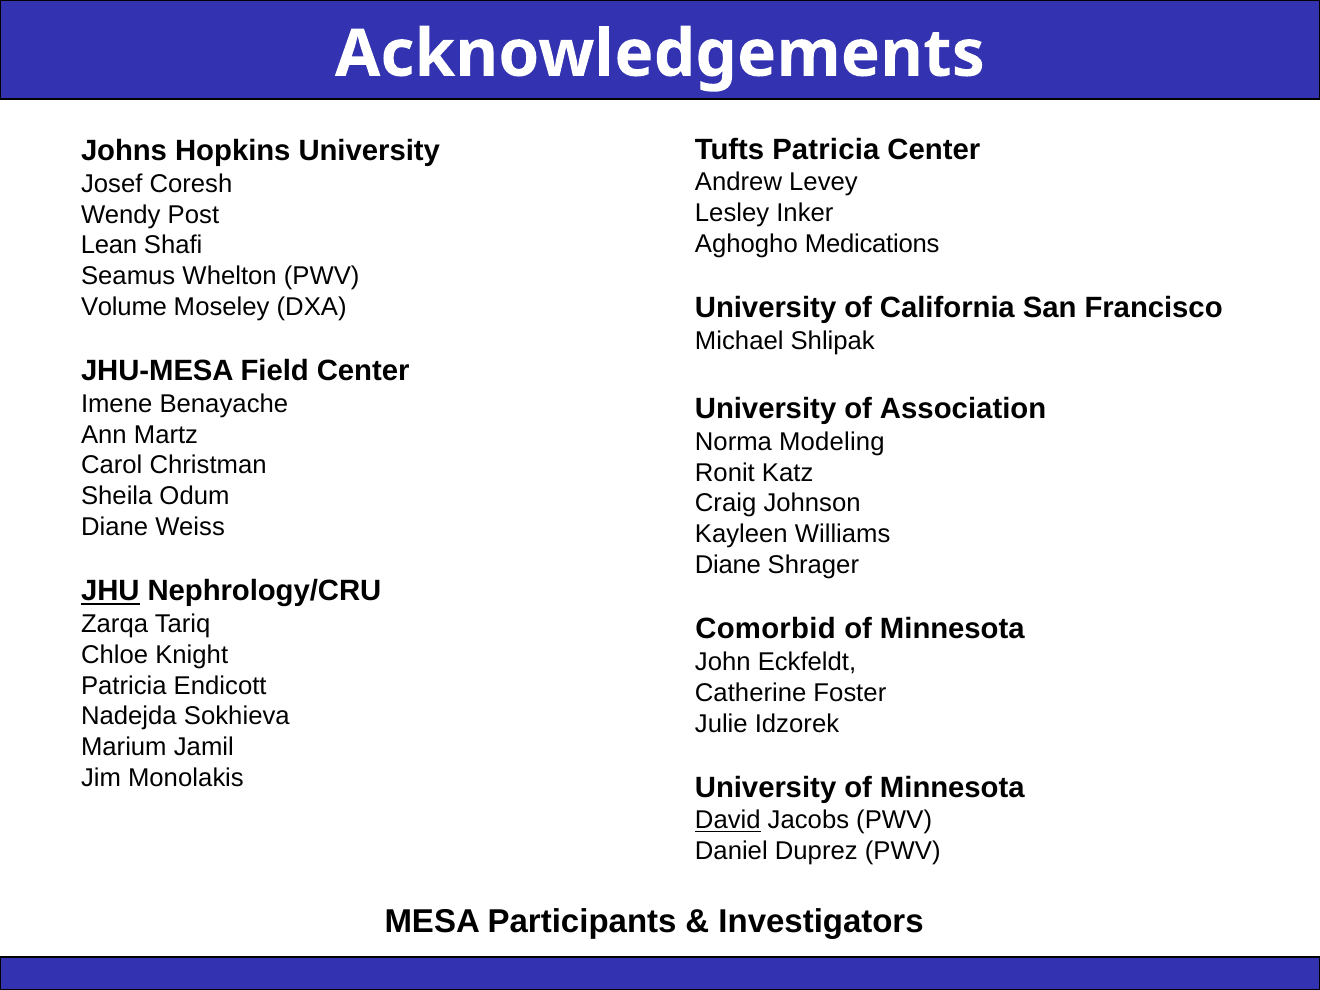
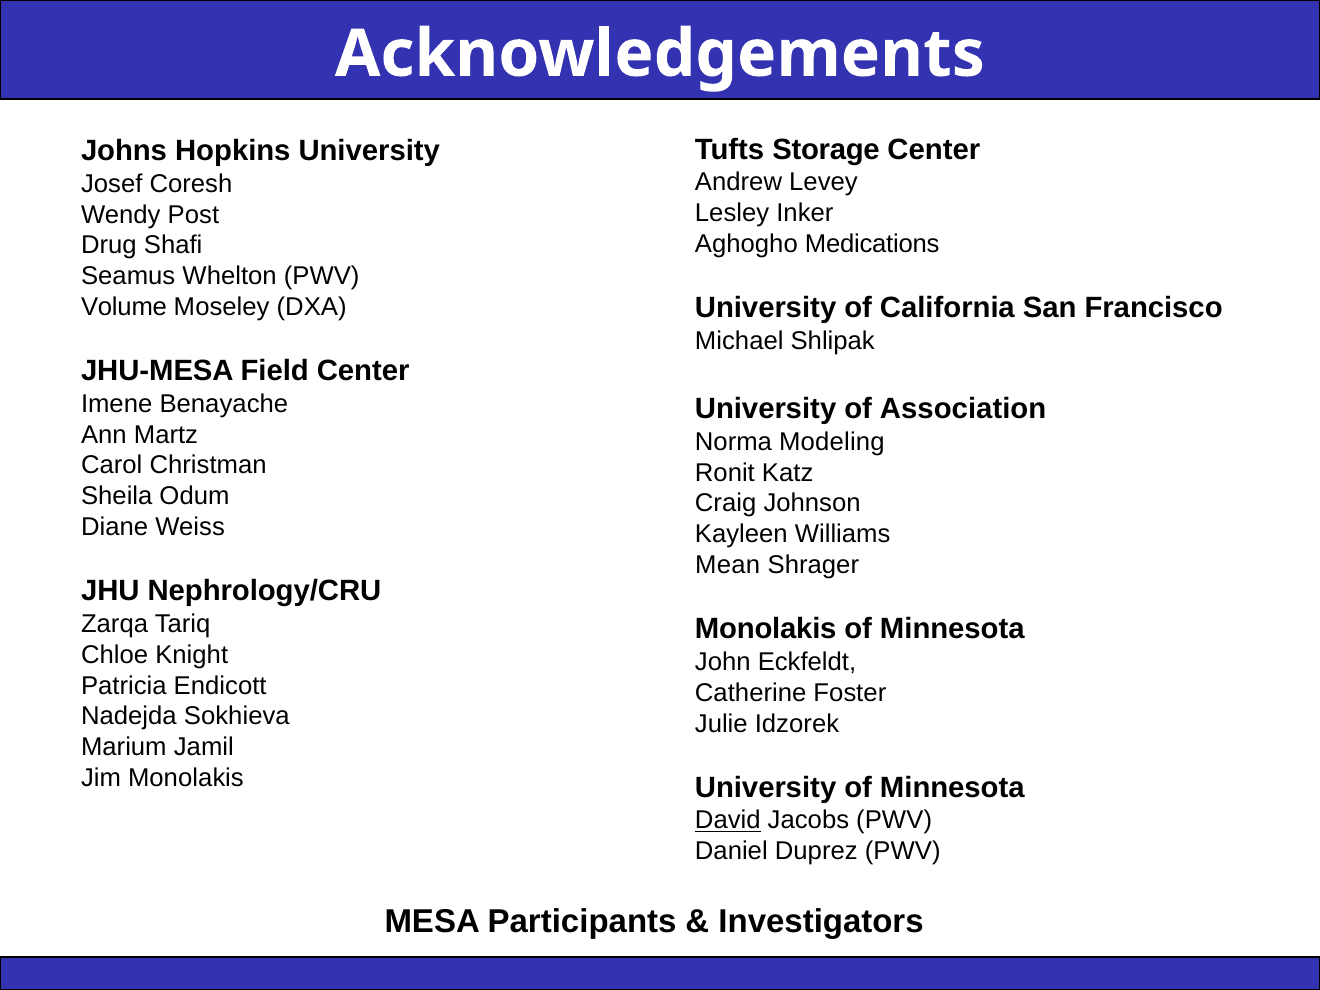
Tufts Patricia: Patricia -> Storage
Lean: Lean -> Drug
Diane at (728, 565): Diane -> Mean
JHU underline: present -> none
Comorbid at (765, 629): Comorbid -> Monolakis
